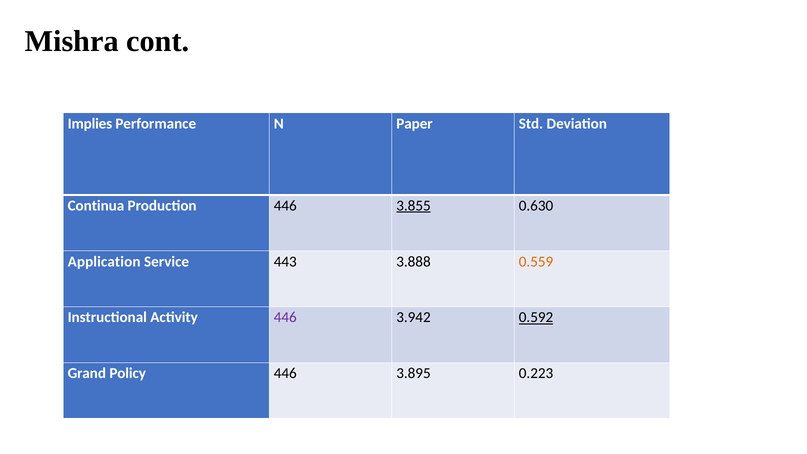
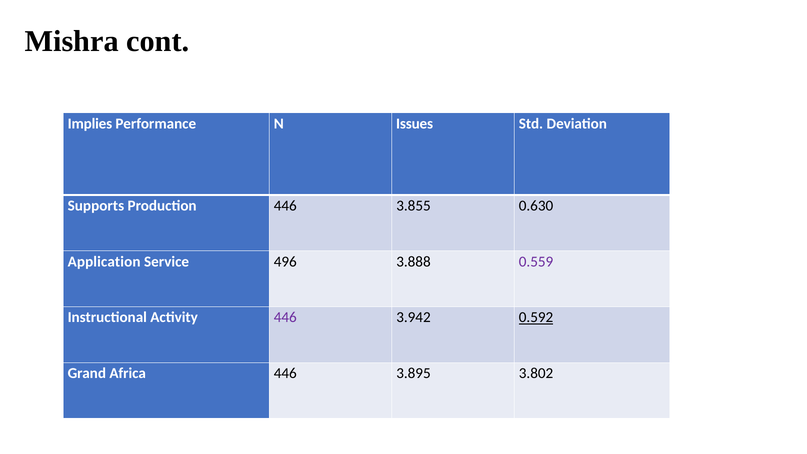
Paper: Paper -> Issues
Continua: Continua -> Supports
3.855 underline: present -> none
443: 443 -> 496
0.559 colour: orange -> purple
Policy: Policy -> Africa
0.223: 0.223 -> 3.802
